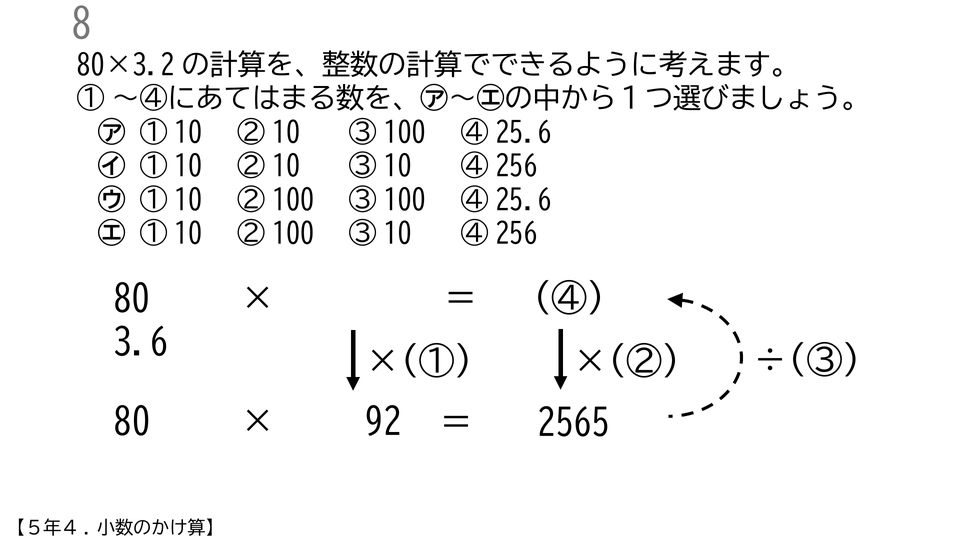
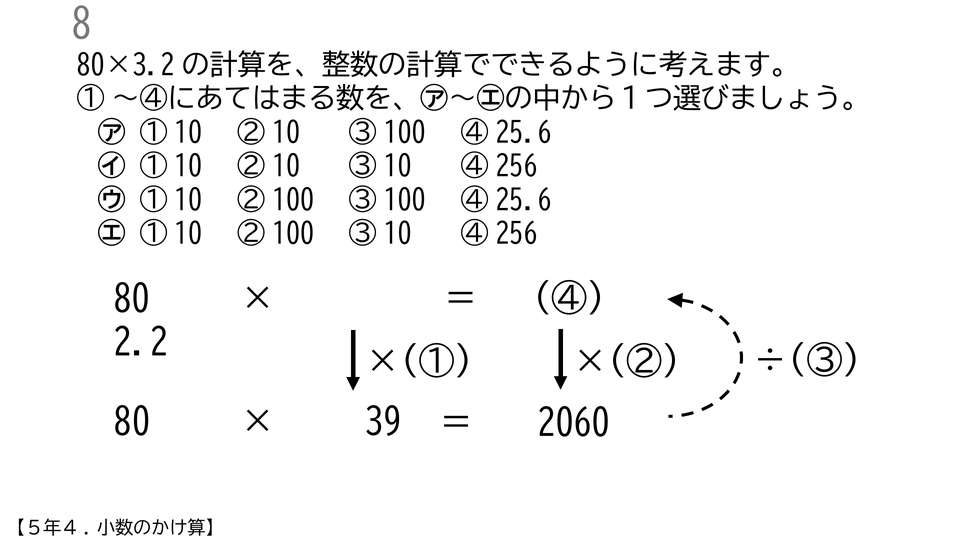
3.6: 3.6 -> 2.2
92: 92 -> 39
2565: 2565 -> 2060
